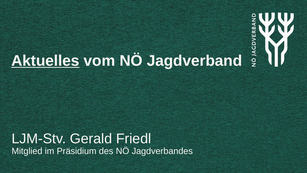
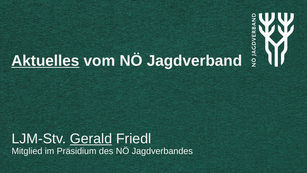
Gerald underline: none -> present
